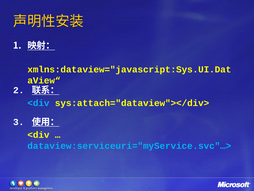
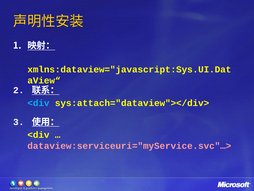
dataview:serviceuri="myService.svc"…> colour: light blue -> pink
